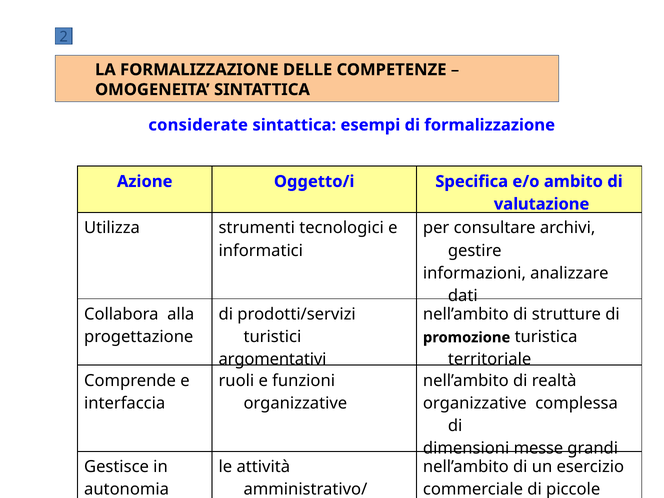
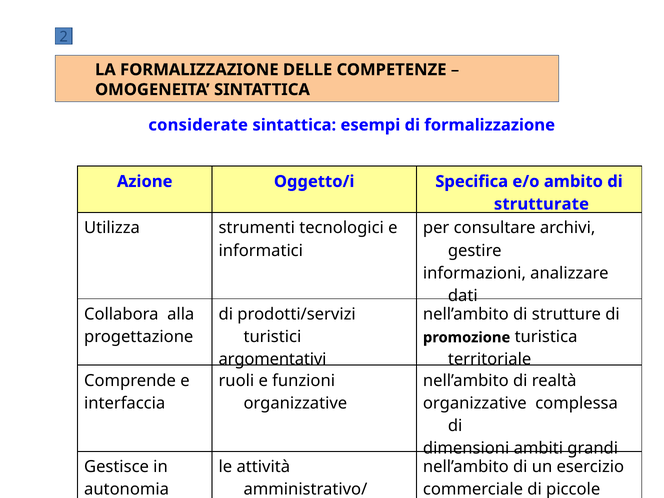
valutazione: valutazione -> strutturate
messe: messe -> ambiti
